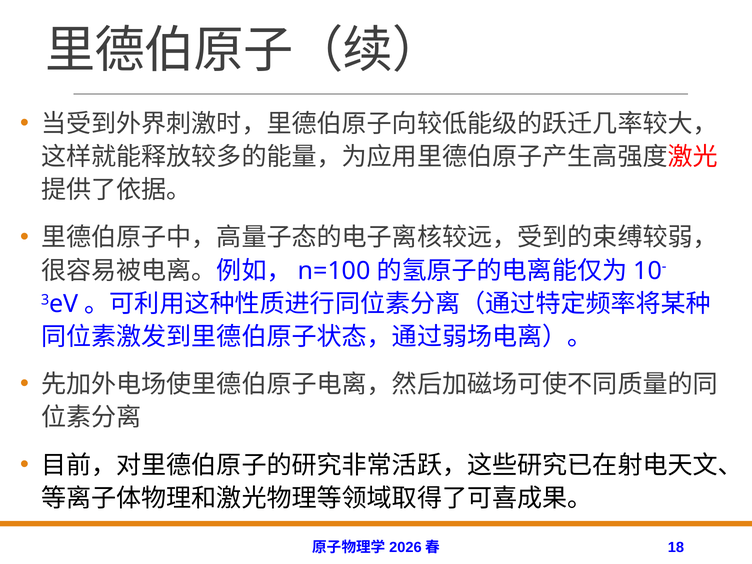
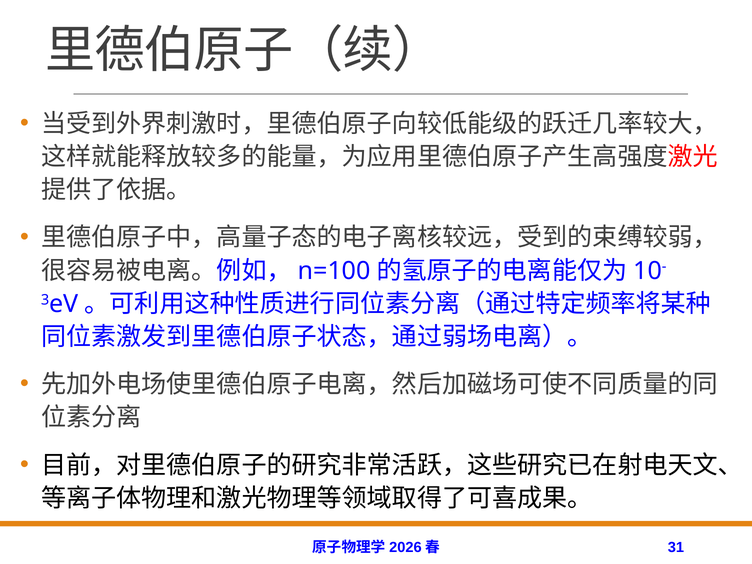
18: 18 -> 31
